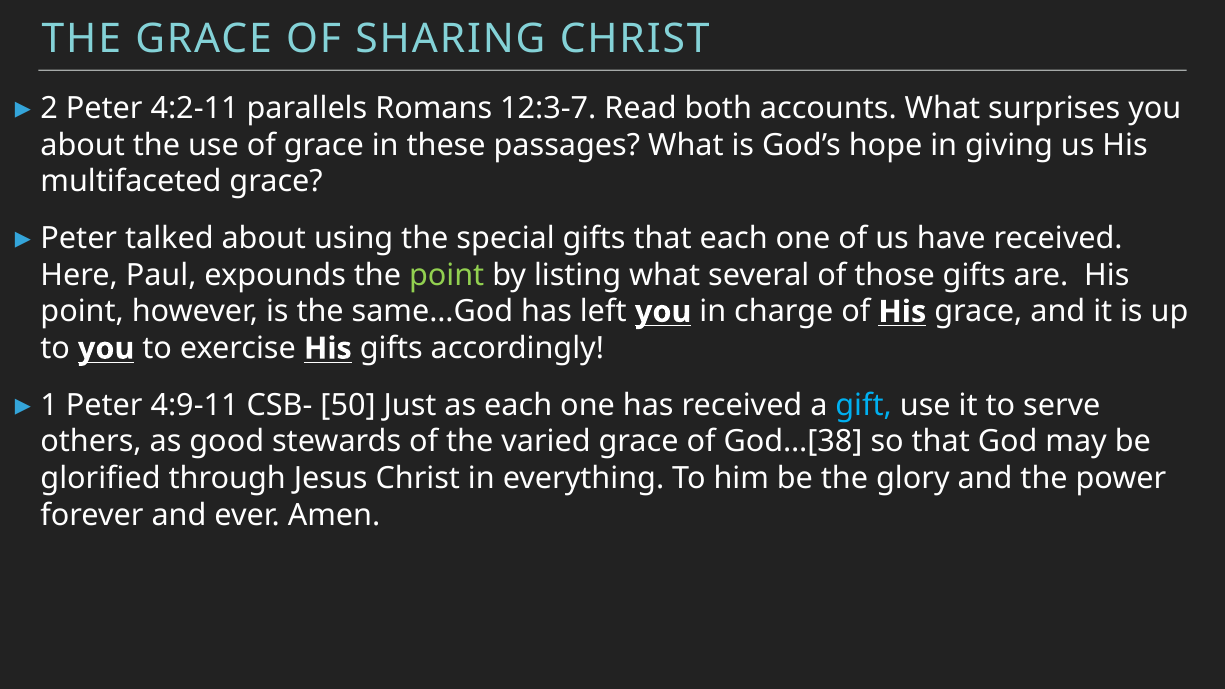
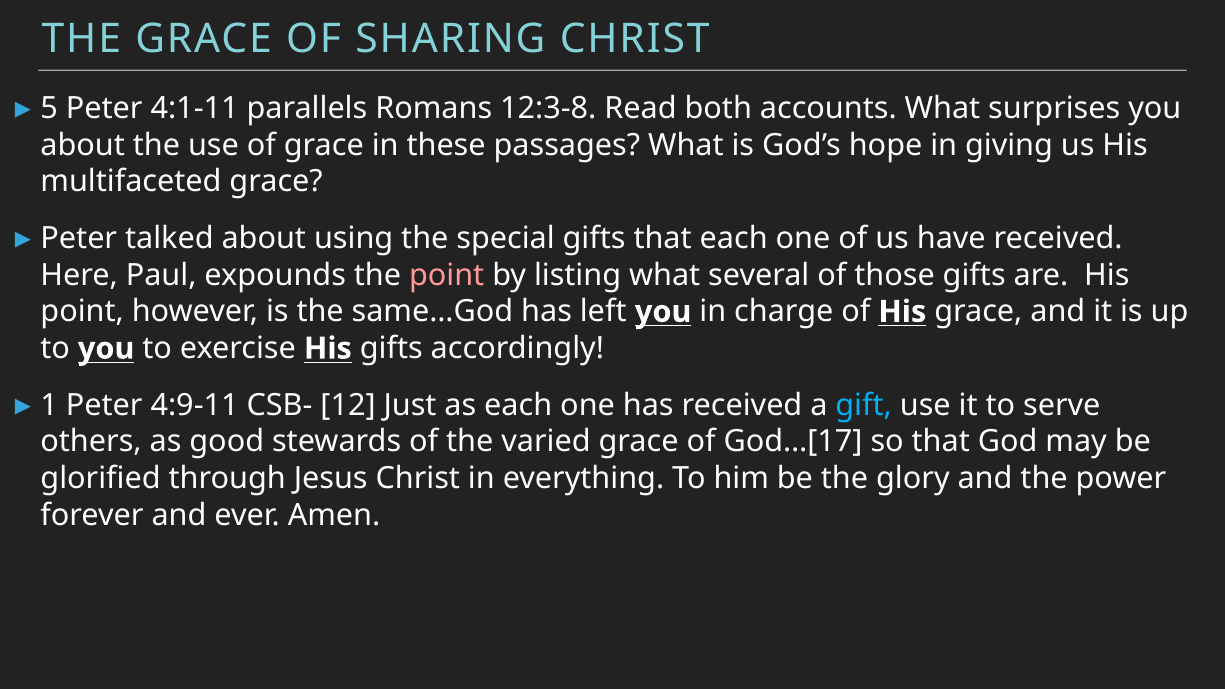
2: 2 -> 5
4:2-11: 4:2-11 -> 4:1-11
12:3-7: 12:3-7 -> 12:3-8
point at (447, 275) colour: light green -> pink
50: 50 -> 12
God…[38: God…[38 -> God…[17
